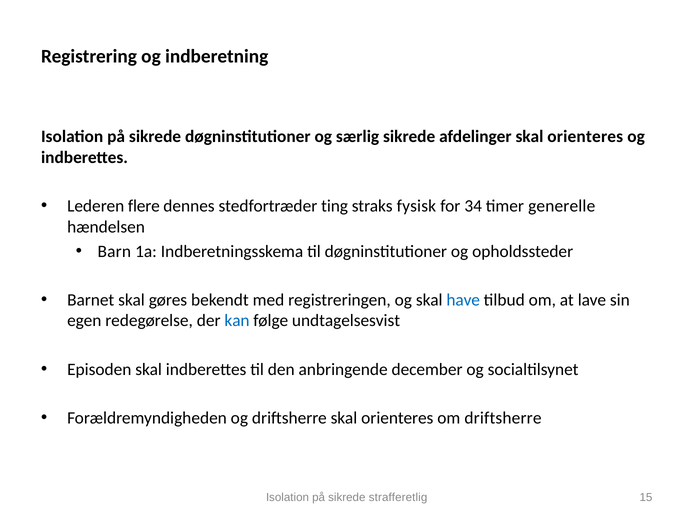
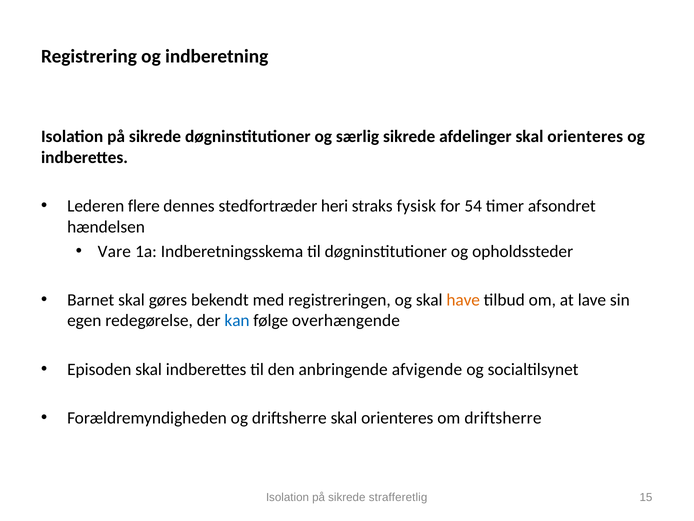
ting: ting -> heri
34: 34 -> 54
generelle: generelle -> afsondret
Barn: Barn -> Vare
have colour: blue -> orange
undtagelsesvist: undtagelsesvist -> overhængende
december: december -> afvigende
